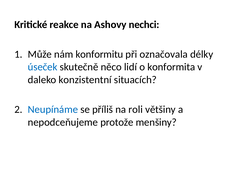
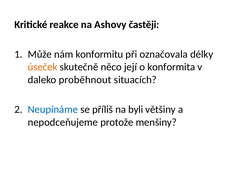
nechci: nechci -> častěji
úseček colour: blue -> orange
lidí: lidí -> její
konzistentní: konzistentní -> proběhnout
roli: roli -> byli
